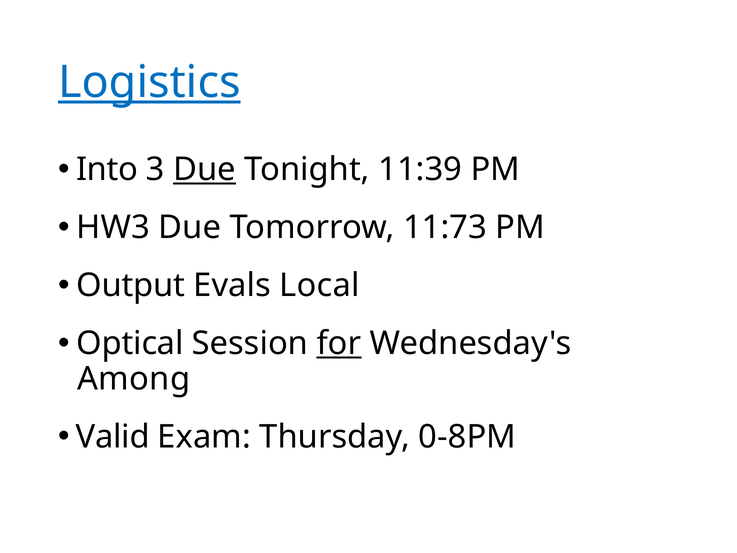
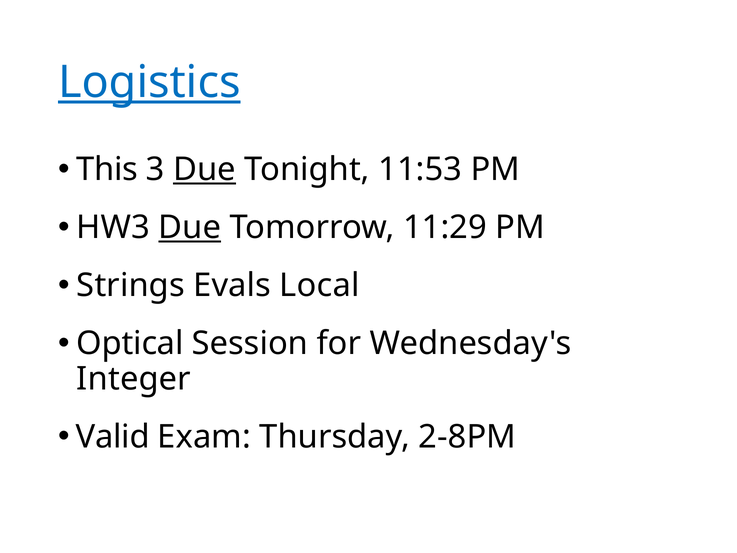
Into: Into -> This
11:39: 11:39 -> 11:53
Due at (190, 227) underline: none -> present
11:73: 11:73 -> 11:29
Output: Output -> Strings
for underline: present -> none
Among: Among -> Integer
0-8PM: 0-8PM -> 2-8PM
